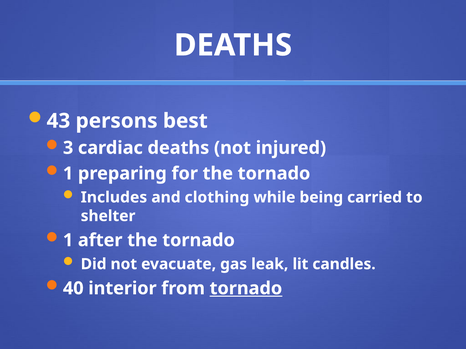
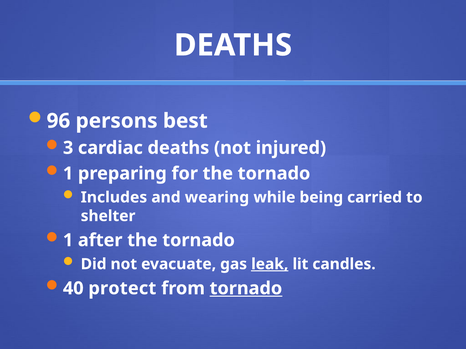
43: 43 -> 96
clothing: clothing -> wearing
leak underline: none -> present
interior: interior -> protect
